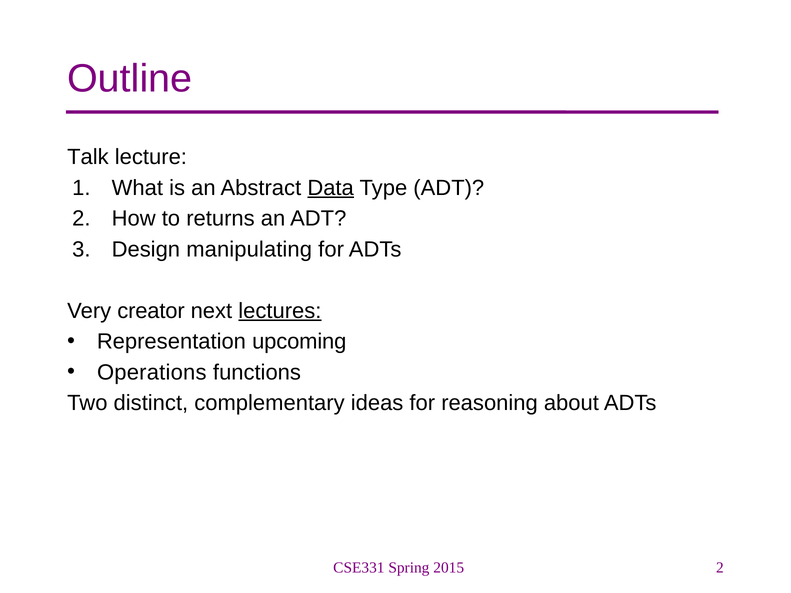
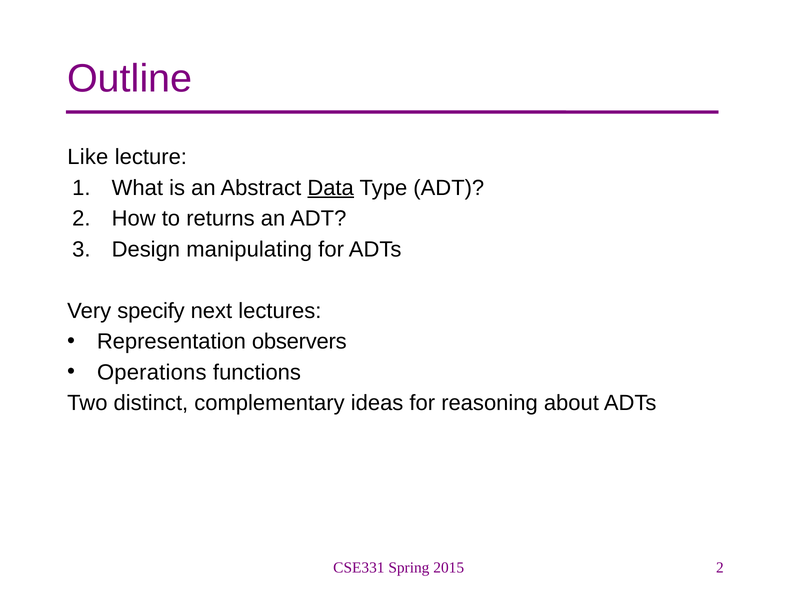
Talk: Talk -> Like
creator: creator -> specify
lectures underline: present -> none
upcoming: upcoming -> observers
